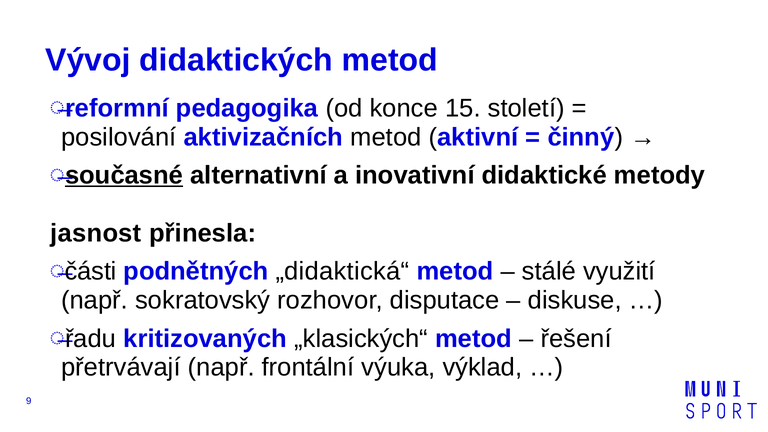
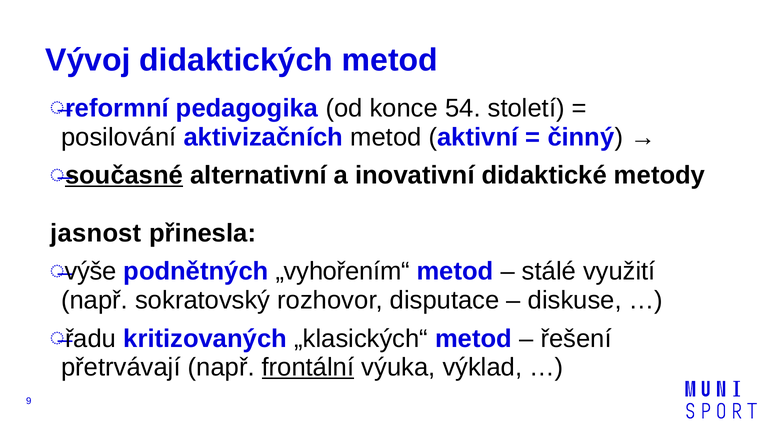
15: 15 -> 54
části: části -> výše
„didaktická“: „didaktická“ -> „vyhořením“
frontální underline: none -> present
